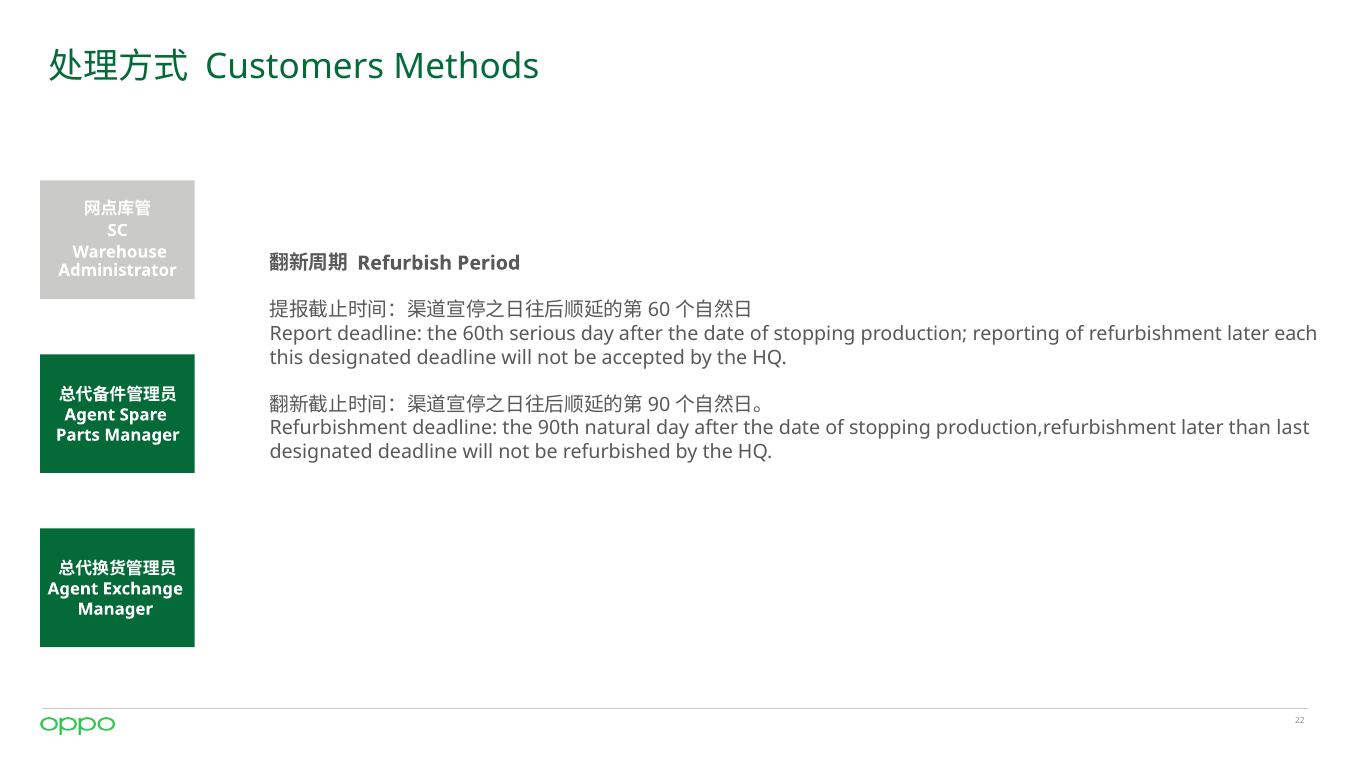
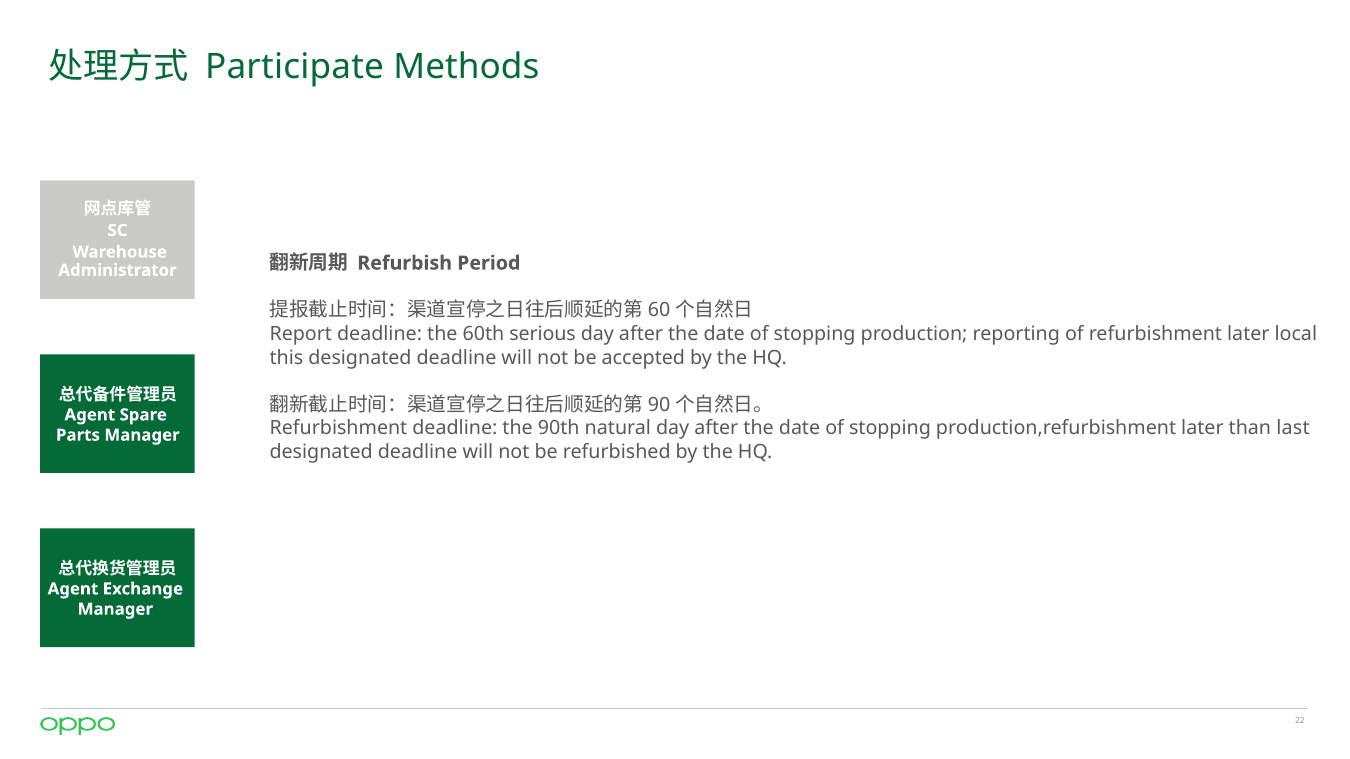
Customers: Customers -> Participate
each: each -> local
